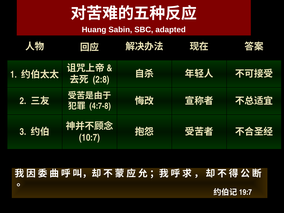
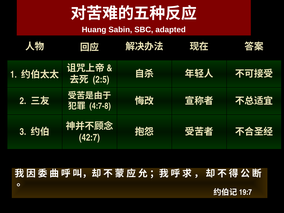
2:8: 2:8 -> 2:5
10:7: 10:7 -> 42:7
